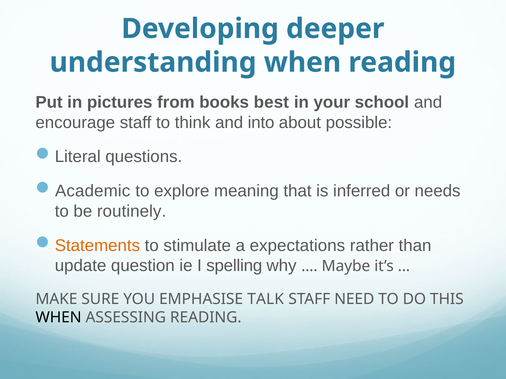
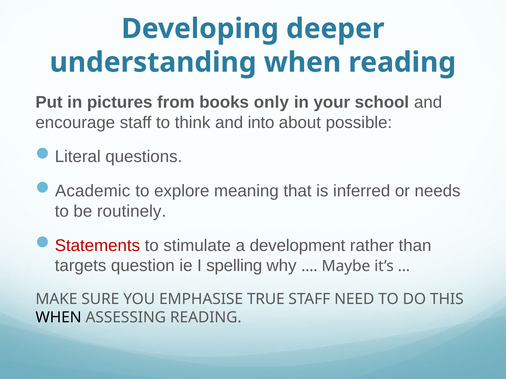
best: best -> only
Statements colour: orange -> red
expectations: expectations -> development
update: update -> targets
TALK: TALK -> TRUE
